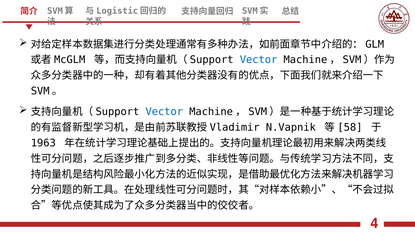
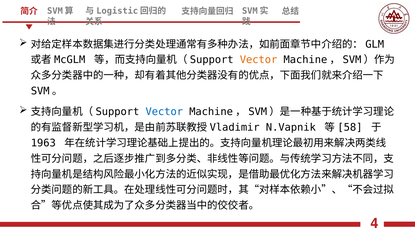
Vector at (259, 60) colour: blue -> orange
